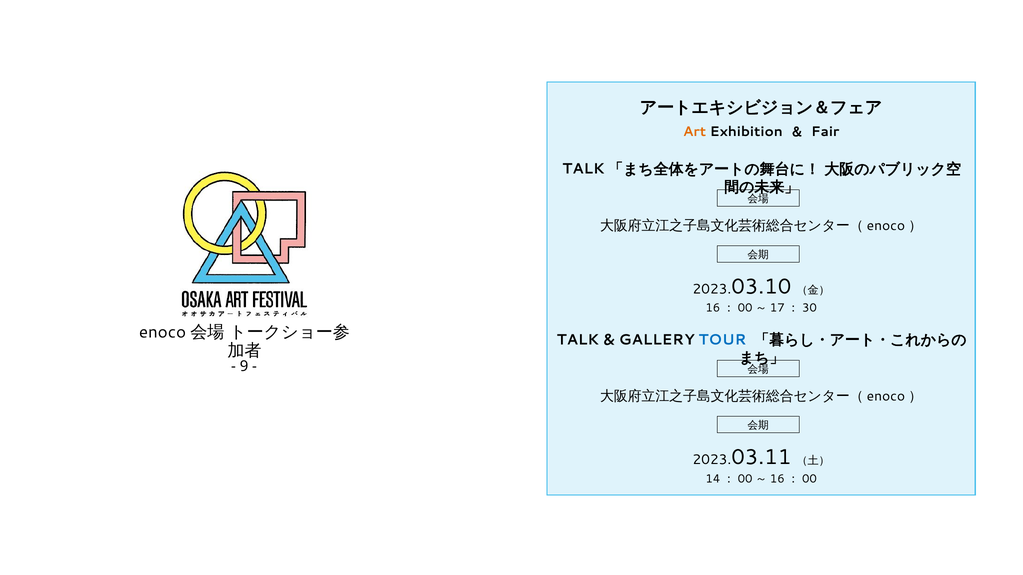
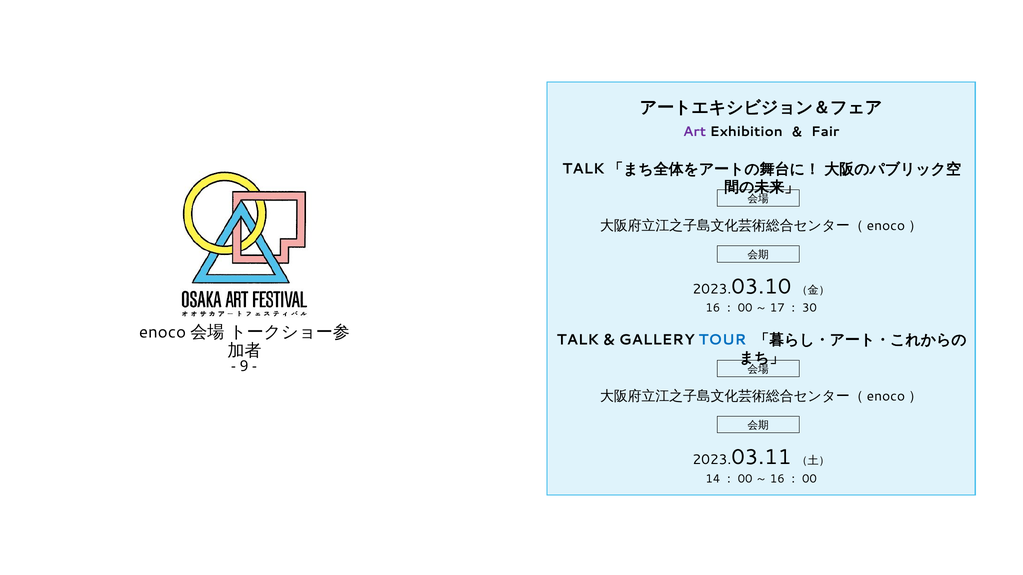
Art colour: orange -> purple
